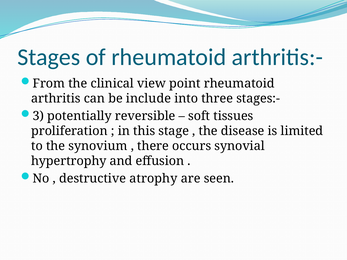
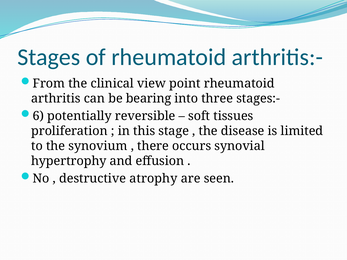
include: include -> bearing
3: 3 -> 6
